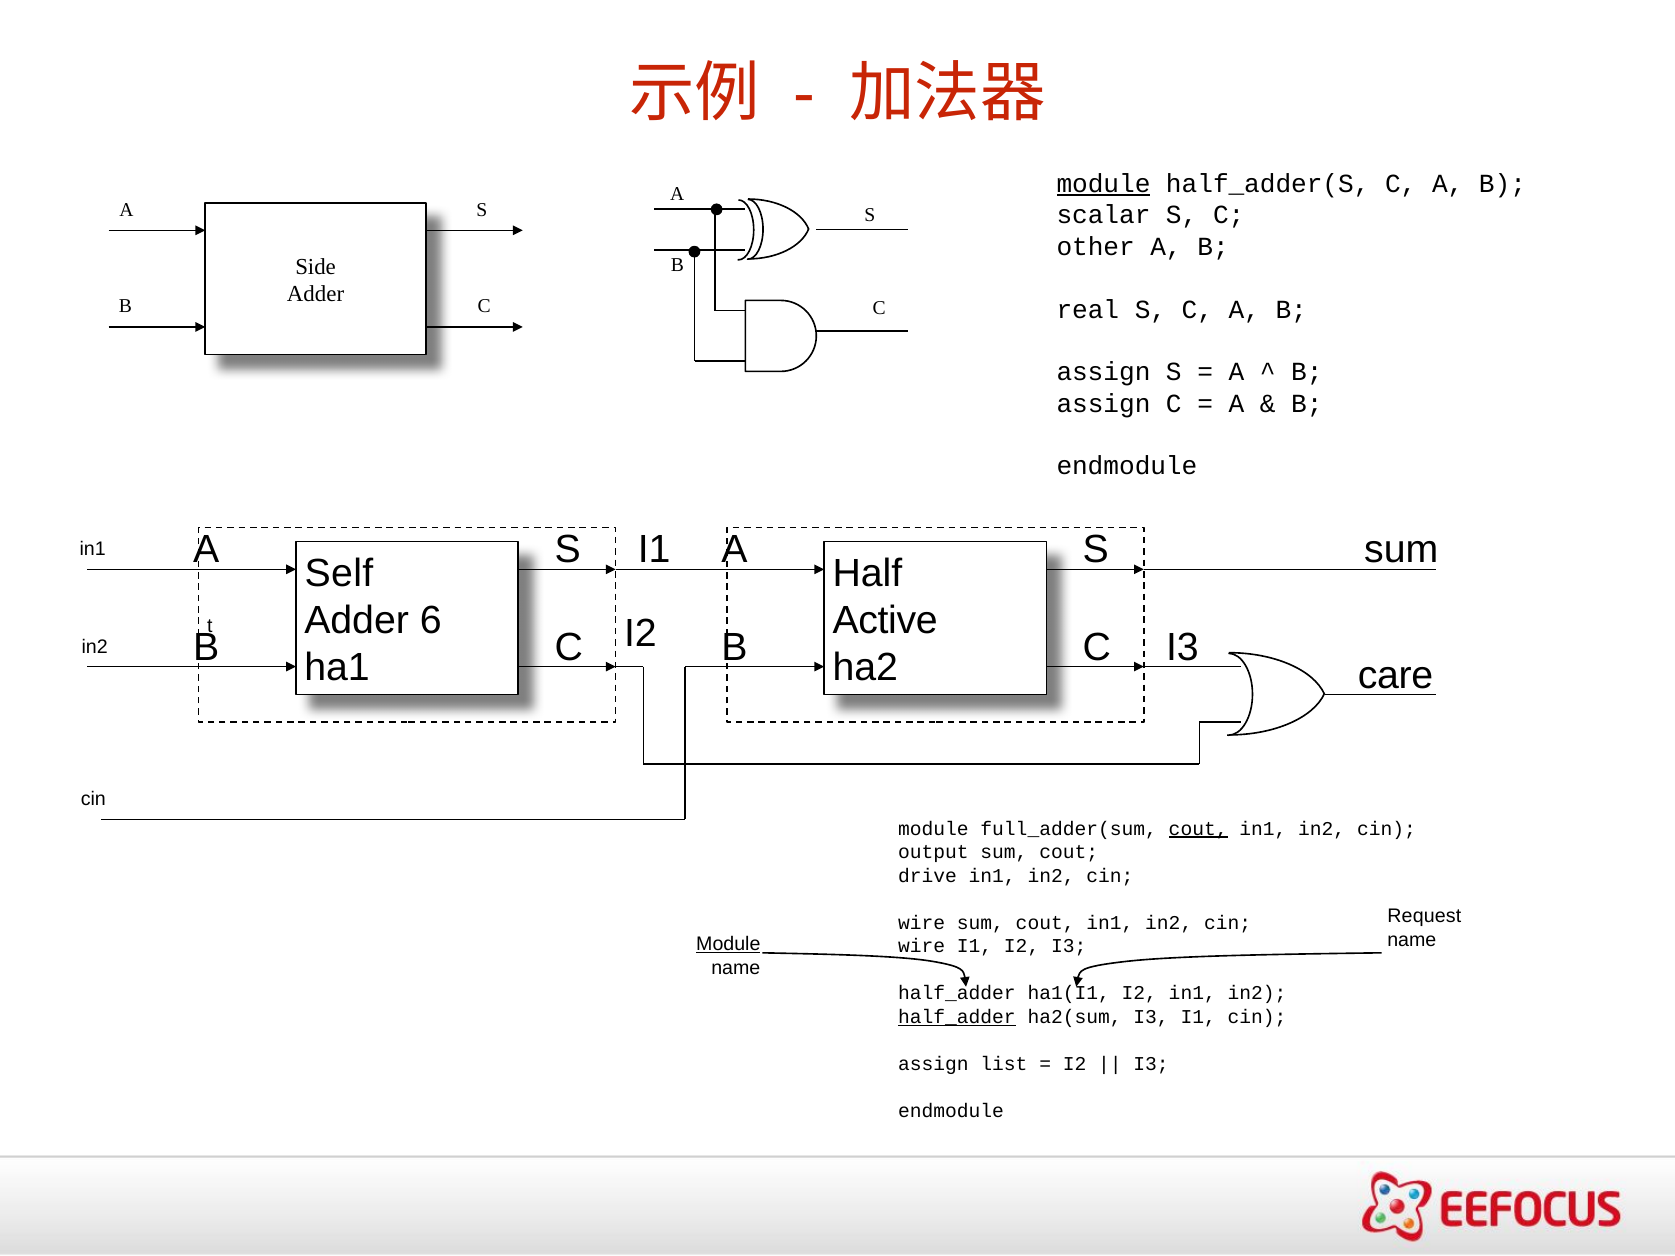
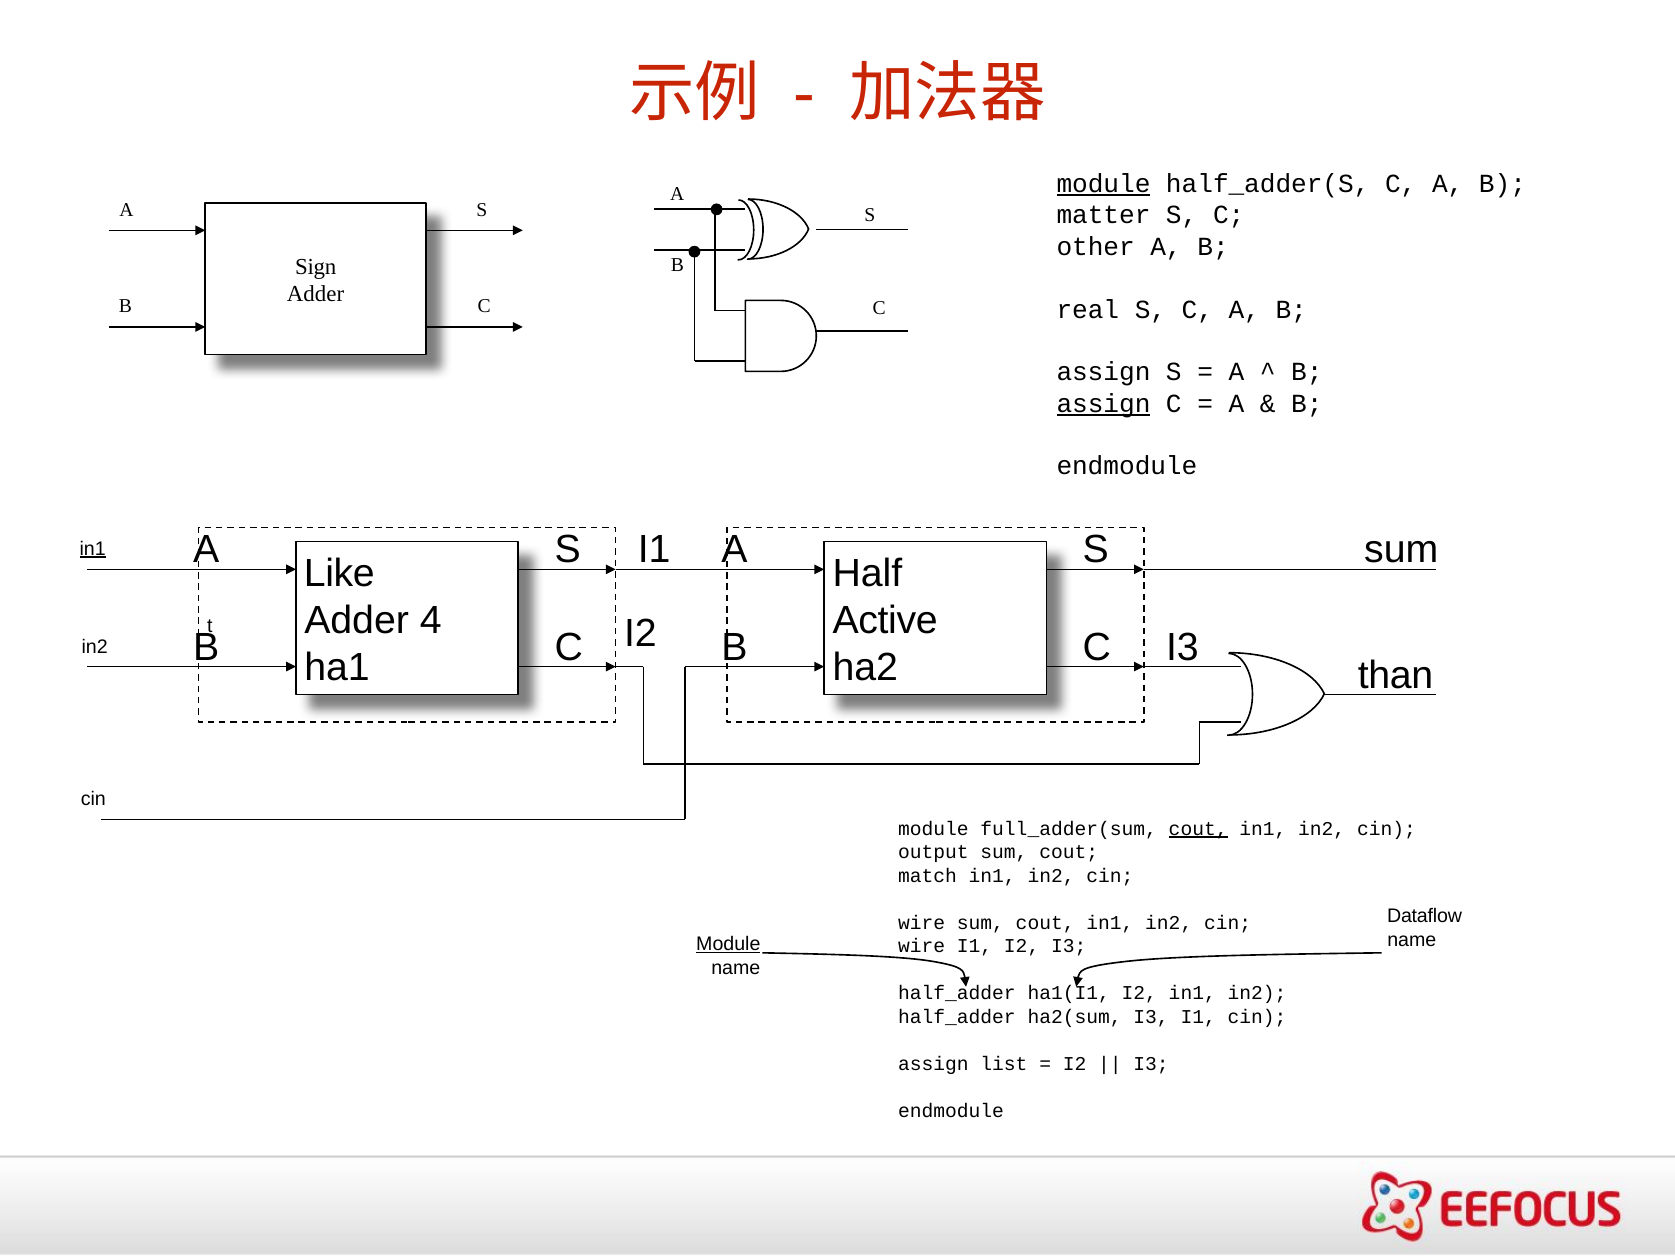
scalar: scalar -> matter
Side: Side -> Sign
assign at (1104, 404) underline: none -> present
in1 at (93, 549) underline: none -> present
Self: Self -> Like
6: 6 -> 4
care: care -> than
drive: drive -> match
Request: Request -> Dataflow
half_adder at (957, 1017) underline: present -> none
